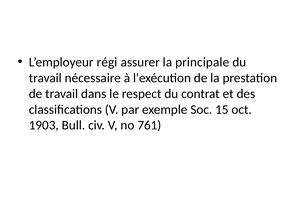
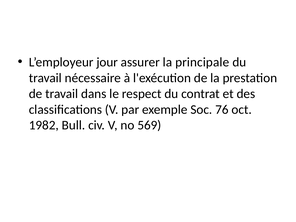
régi: régi -> jour
15: 15 -> 76
1903: 1903 -> 1982
761: 761 -> 569
